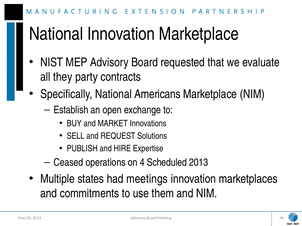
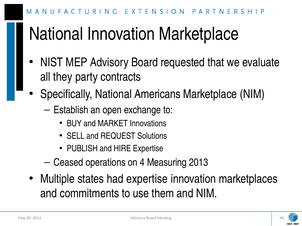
Scheduled: Scheduled -> Measuring
had meetings: meetings -> expertise
